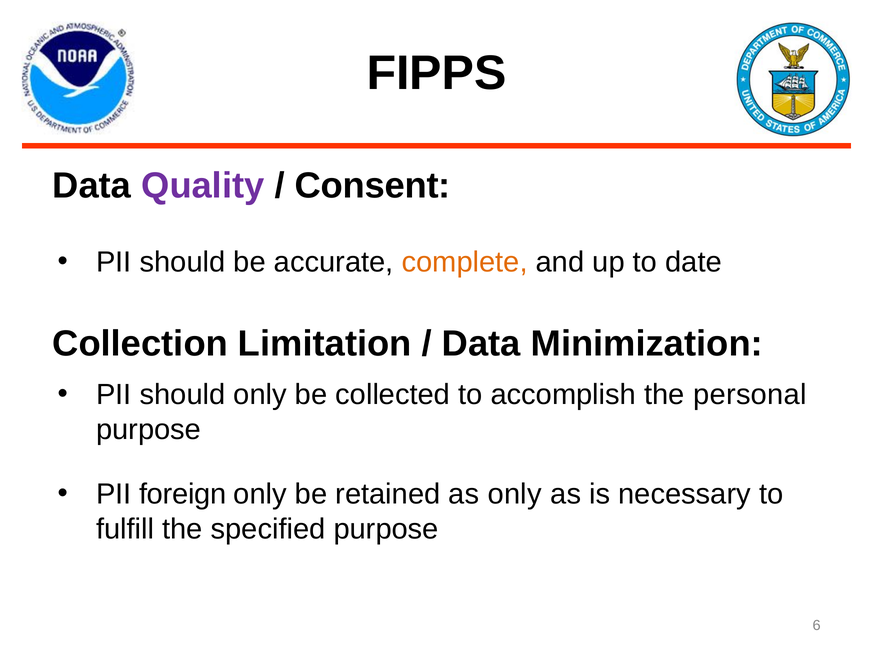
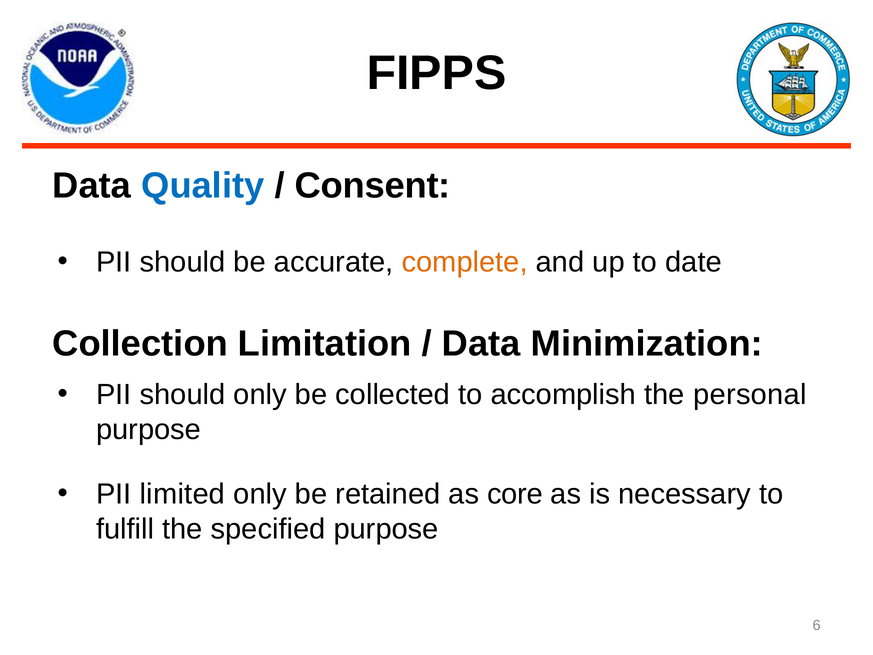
Quality colour: purple -> blue
foreign: foreign -> limited
as only: only -> core
